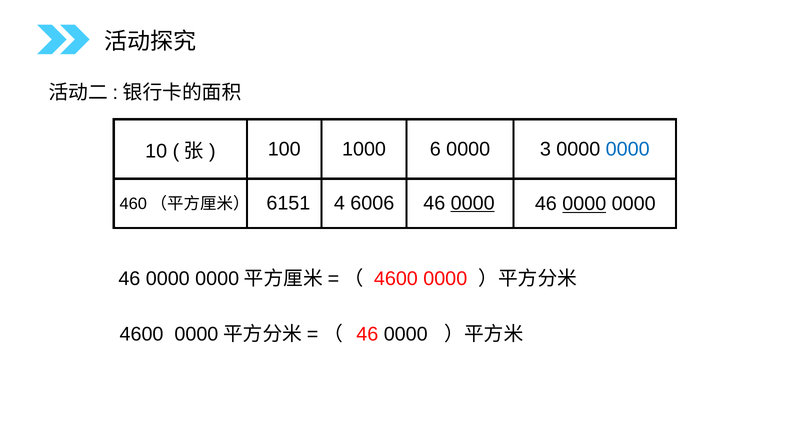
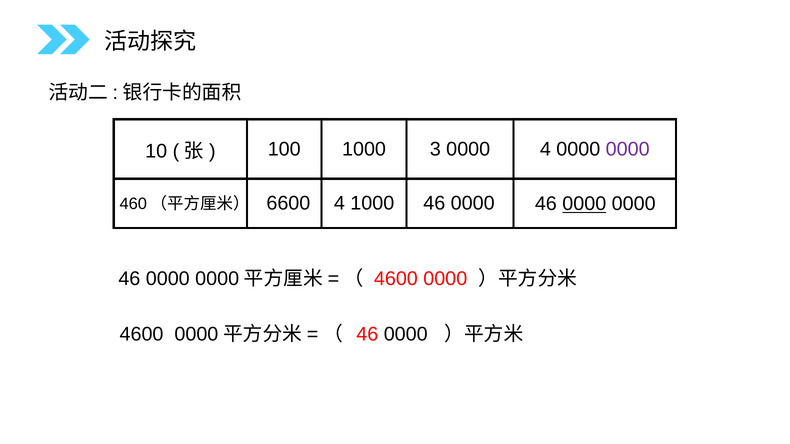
6: 6 -> 3
0000 3: 3 -> 4
0000 at (628, 149) colour: blue -> purple
6151: 6151 -> 6600
4 6006: 6006 -> 1000
0000 at (473, 203) underline: present -> none
